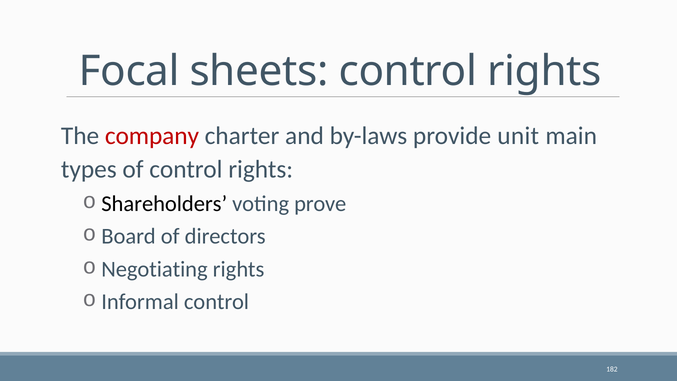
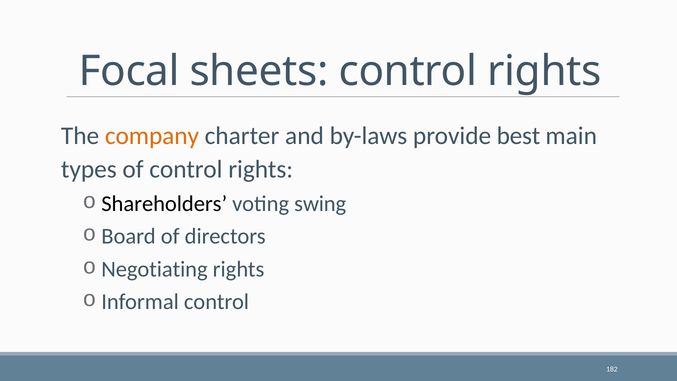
company colour: red -> orange
unit: unit -> best
prove: prove -> swing
